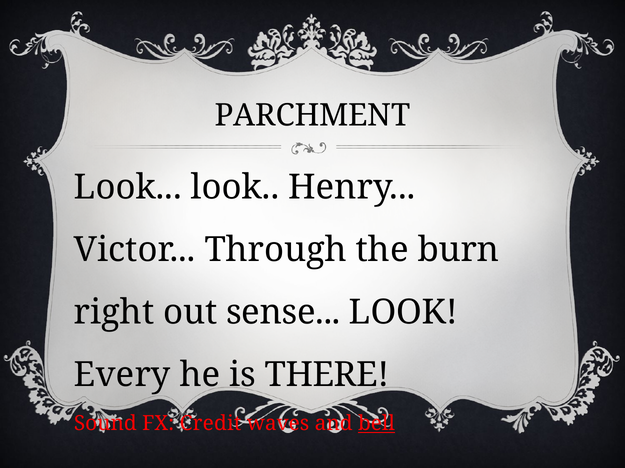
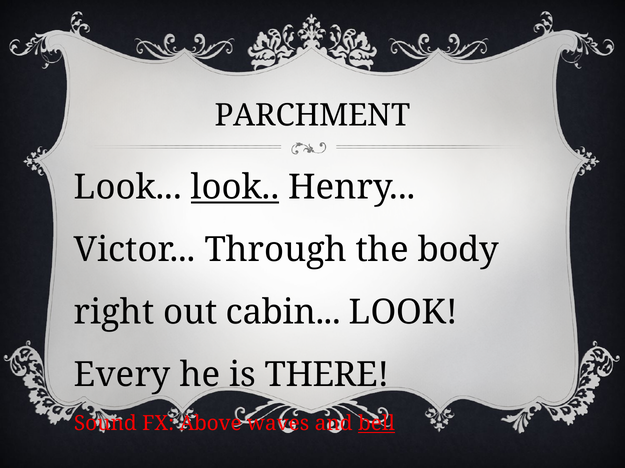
look at (235, 188) underline: none -> present
burn: burn -> body
sense: sense -> cabin
Credit: Credit -> Above
